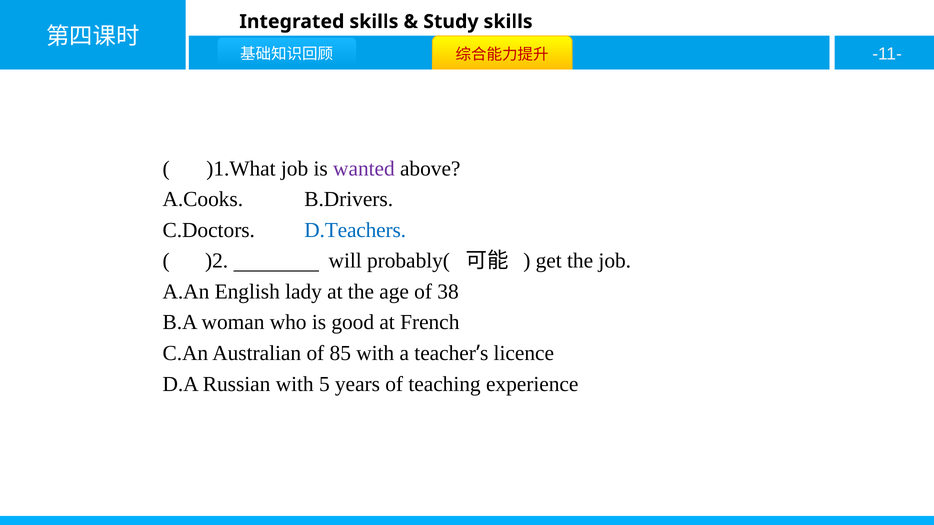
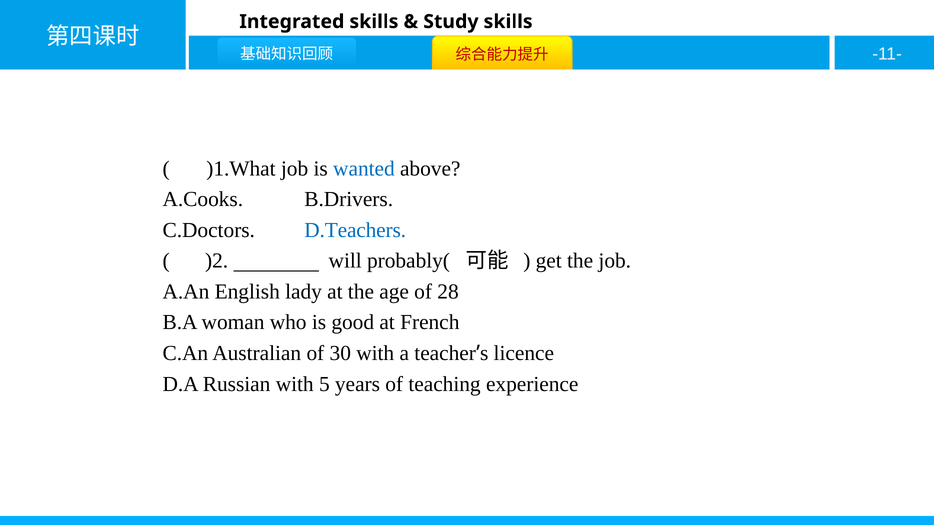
wanted colour: purple -> blue
38: 38 -> 28
85: 85 -> 30
